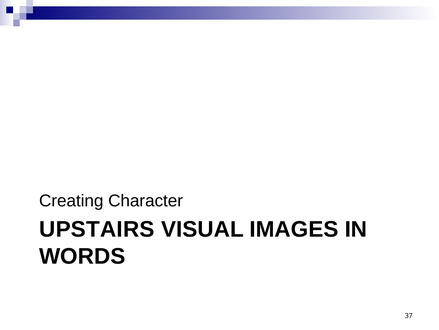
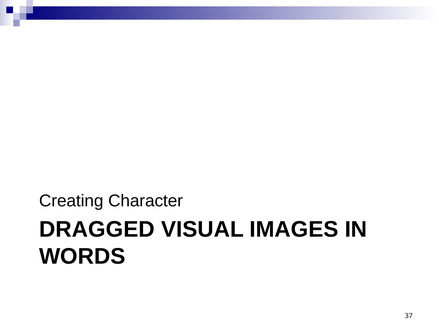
UPSTAIRS: UPSTAIRS -> DRAGGED
